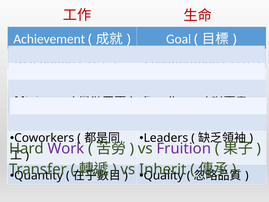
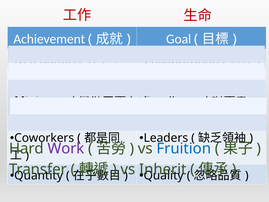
Fruition colour: purple -> blue
